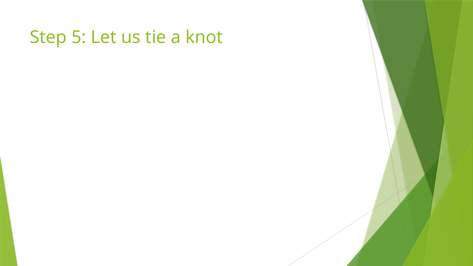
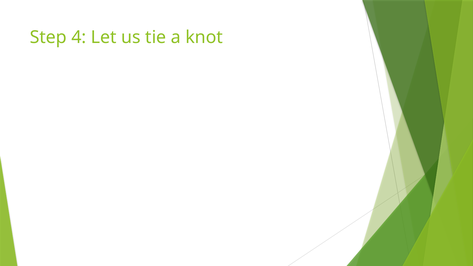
5: 5 -> 4
